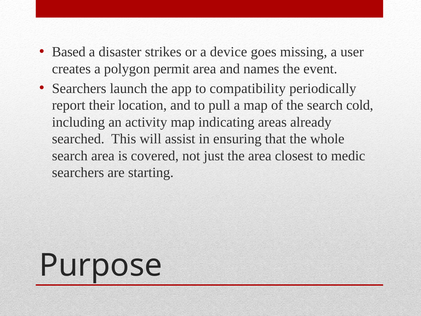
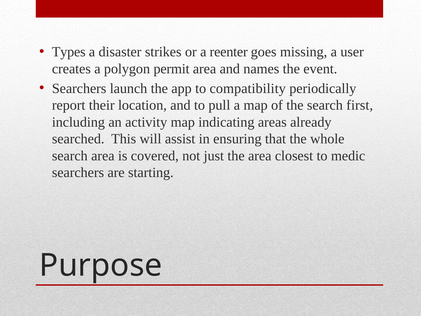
Based: Based -> Types
device: device -> reenter
cold: cold -> first
